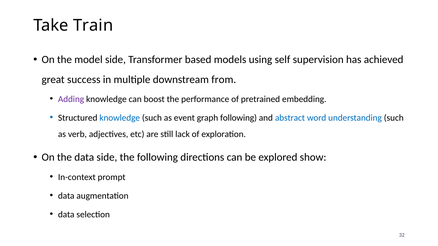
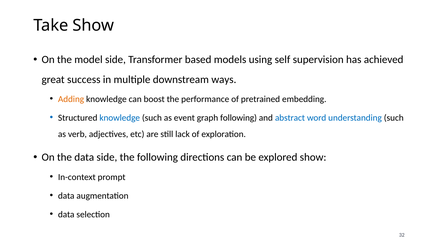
Take Train: Train -> Show
from: from -> ways
Adding colour: purple -> orange
